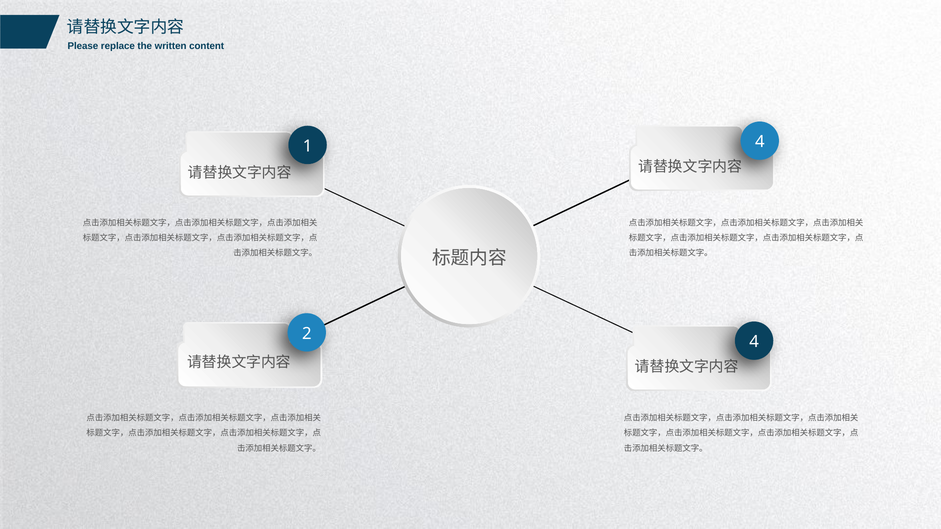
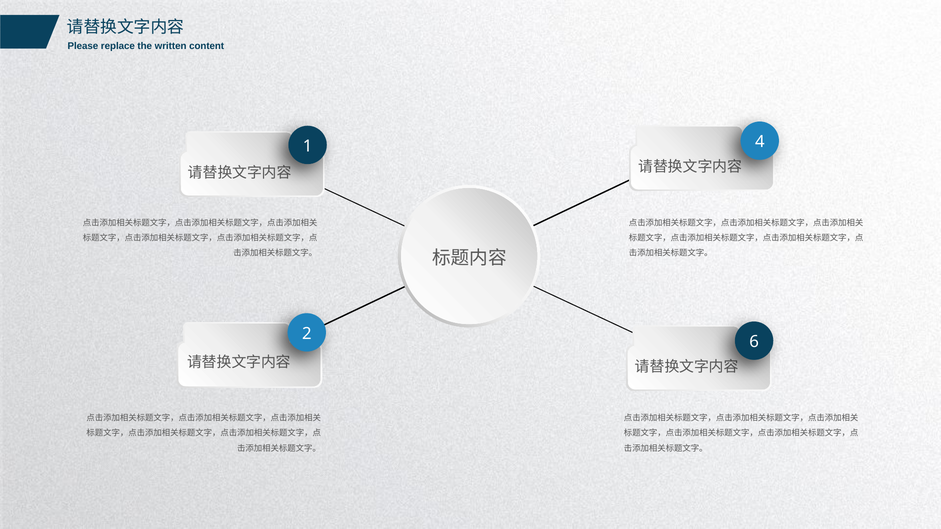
2 4: 4 -> 6
